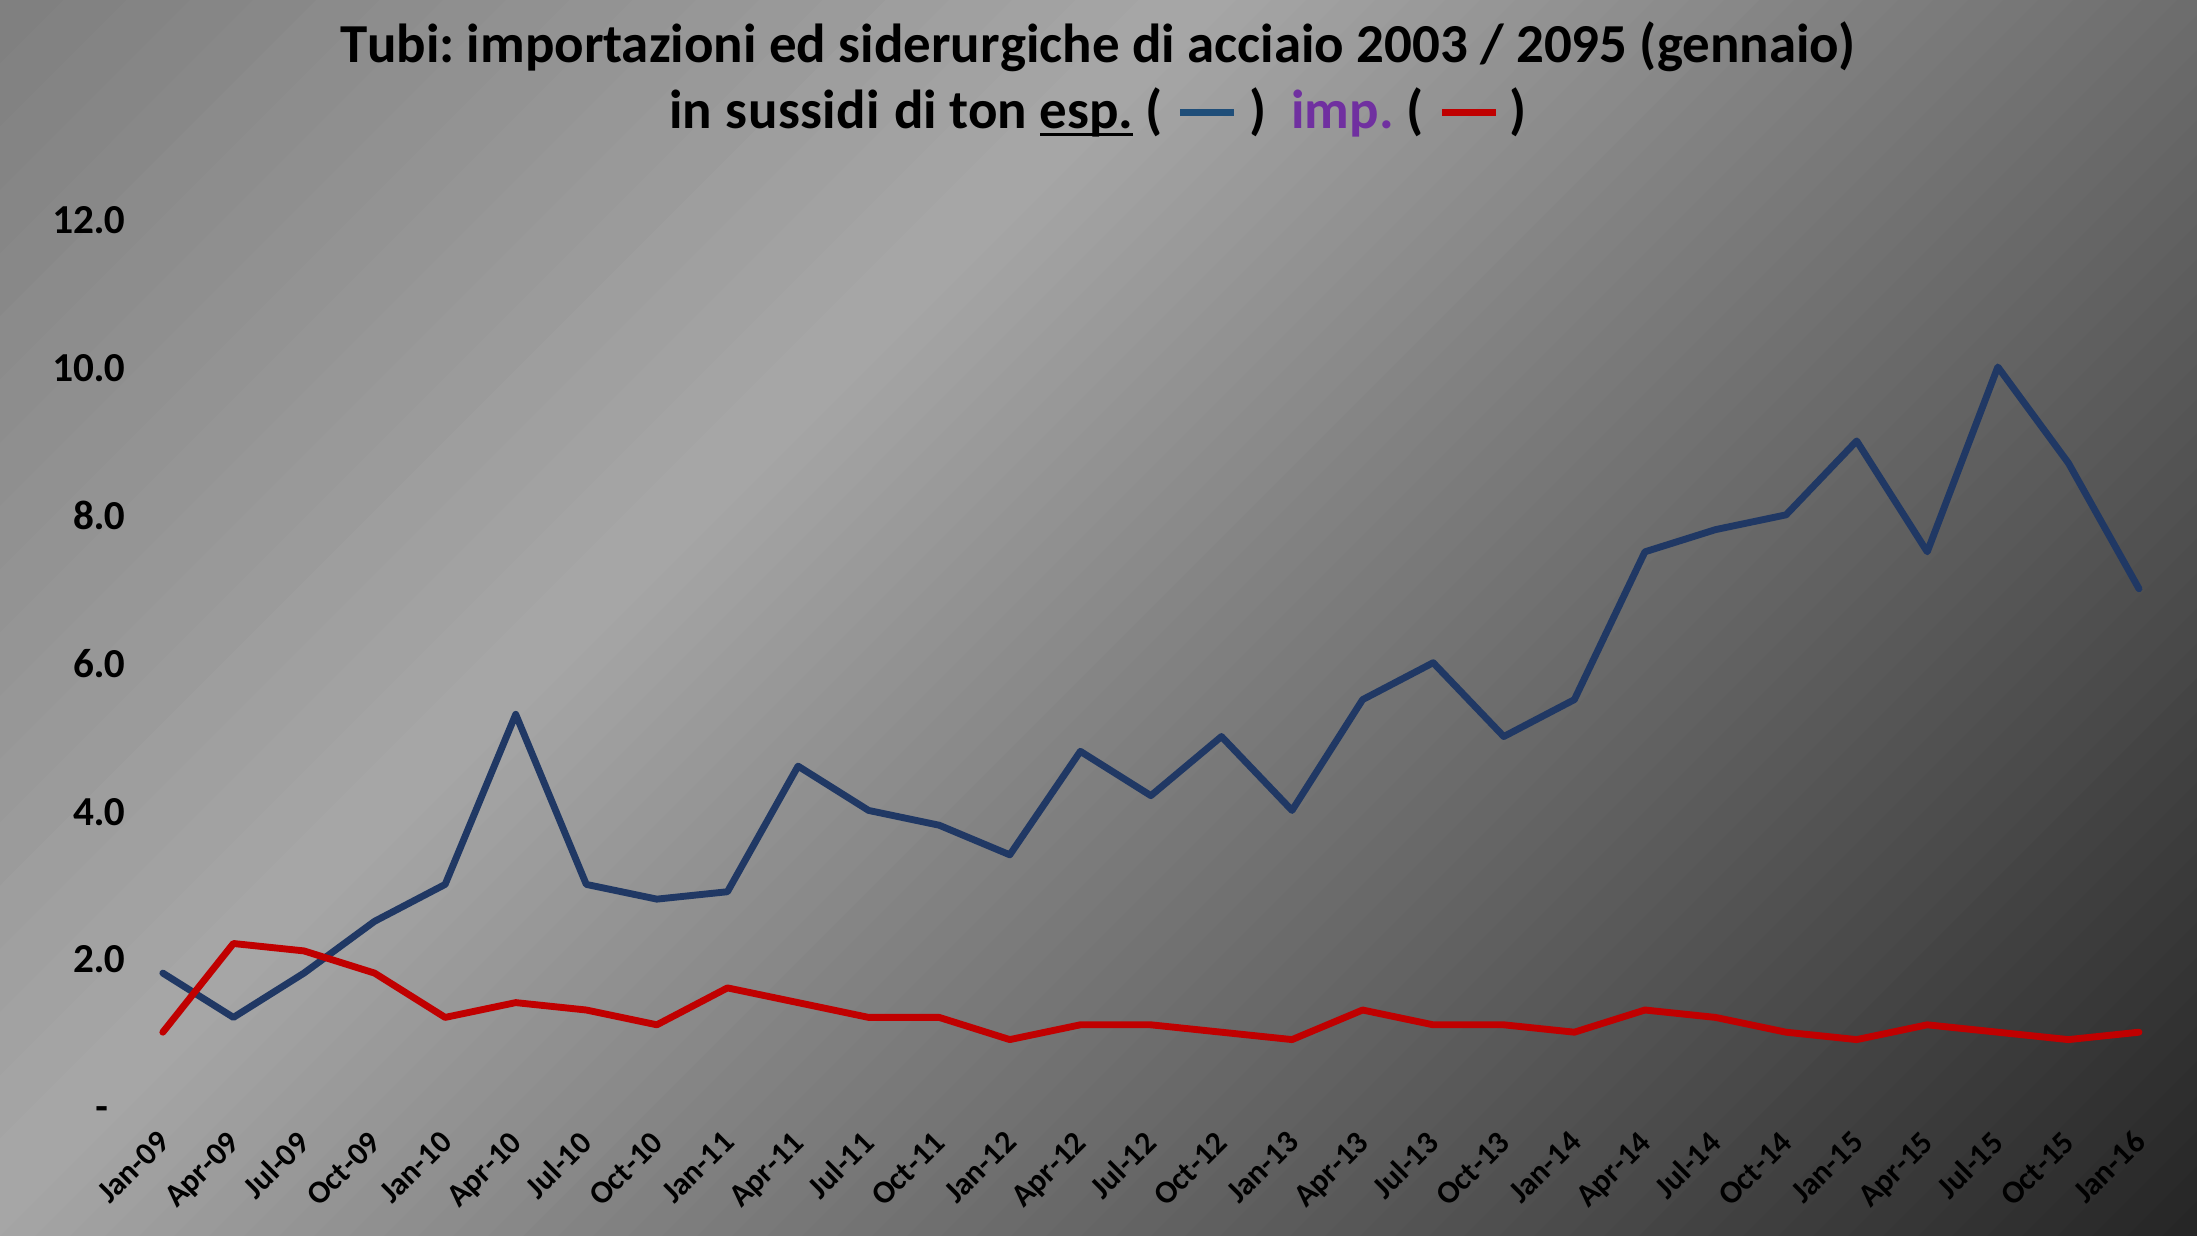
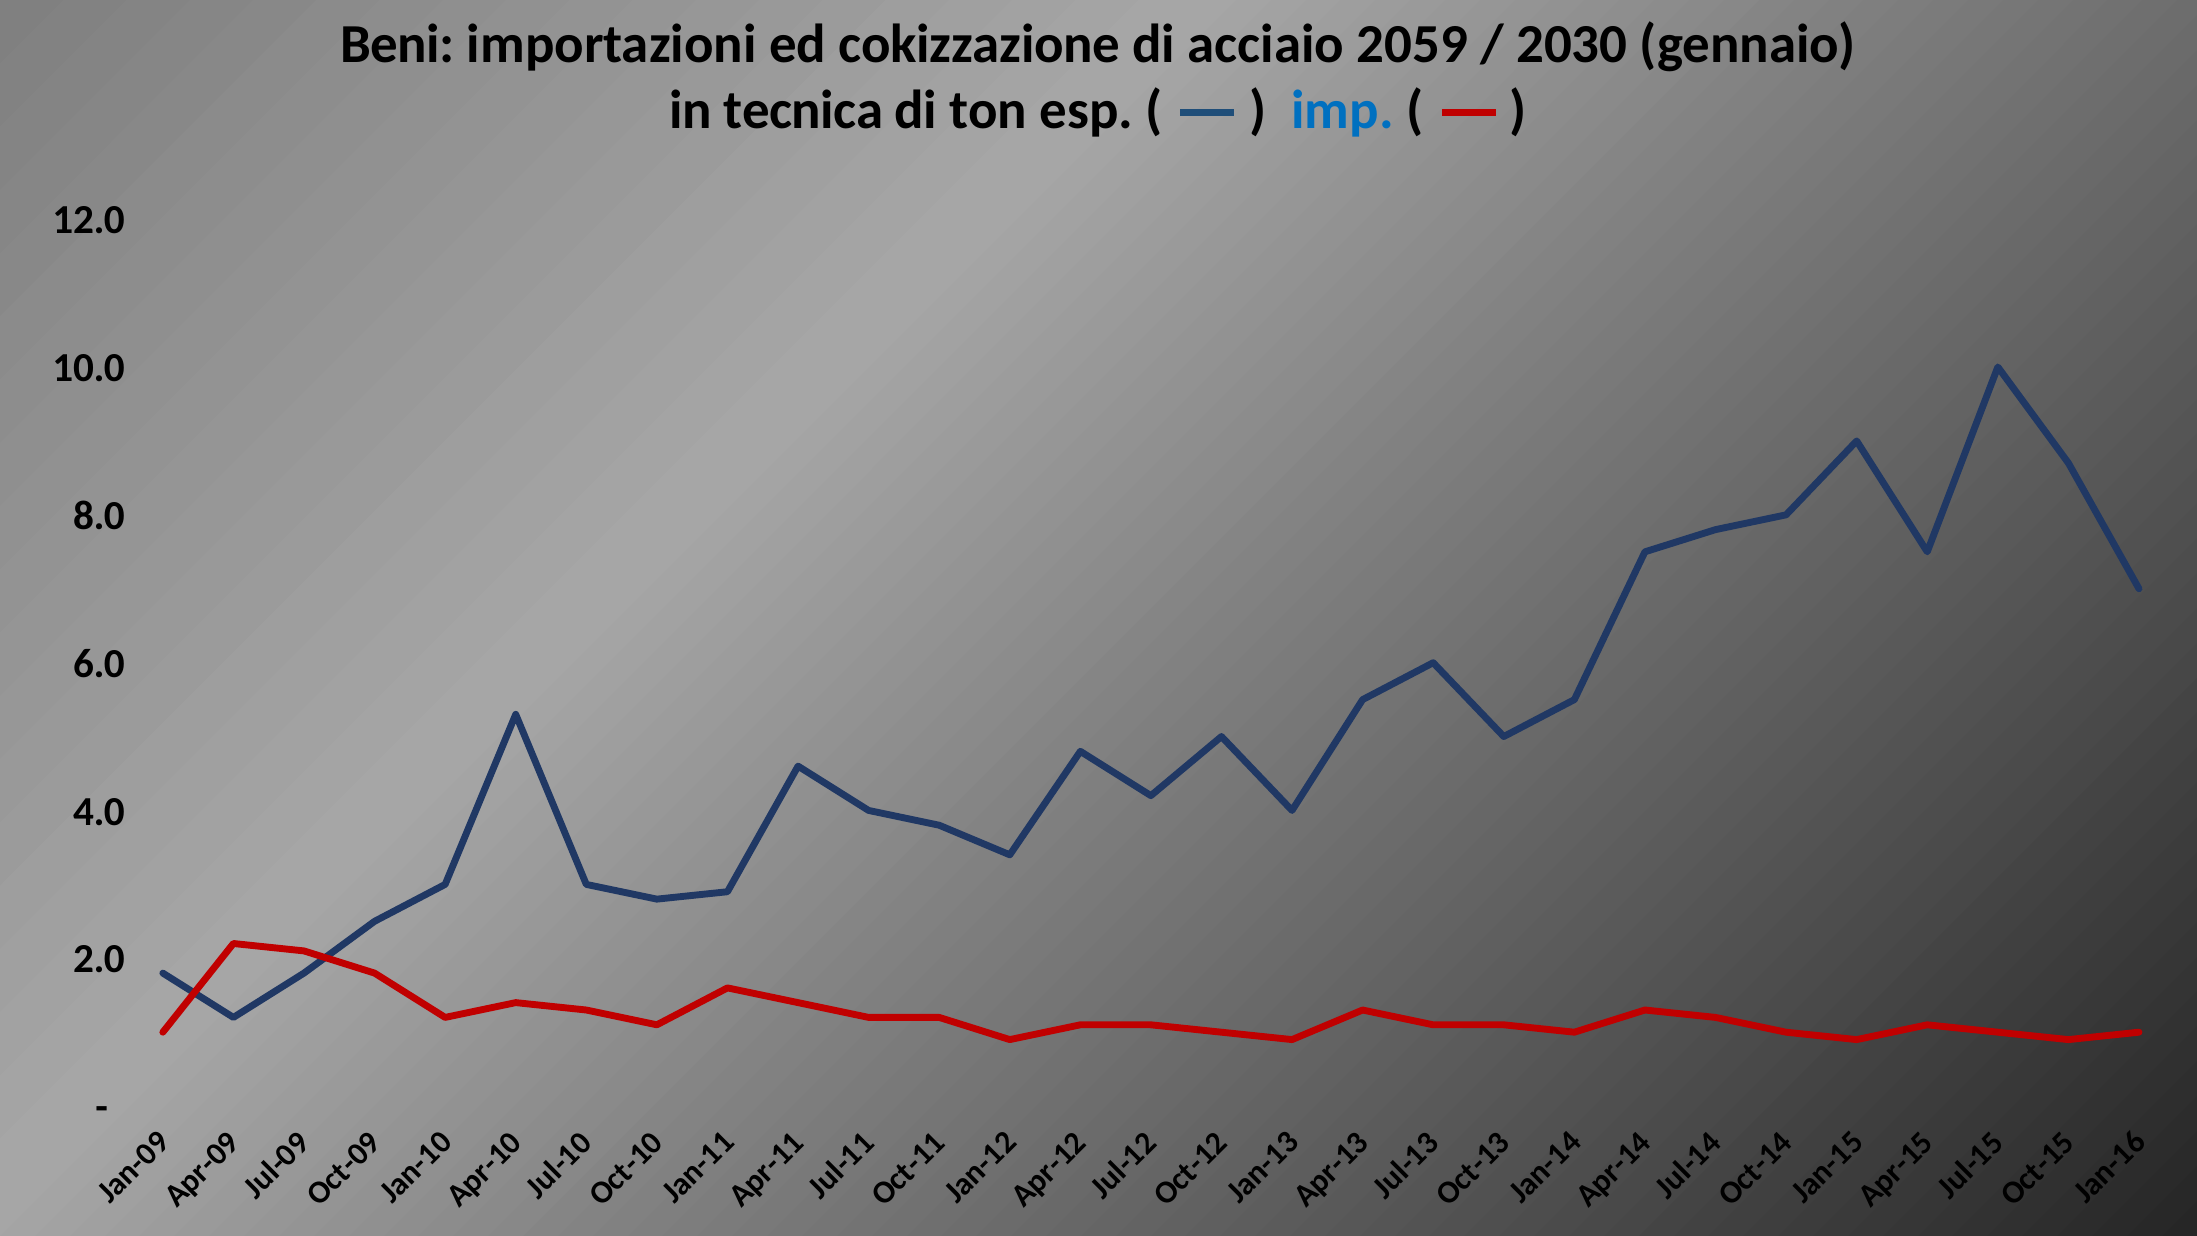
Tubi: Tubi -> Beni
siderurgiche: siderurgiche -> cokizzazione
2003: 2003 -> 2059
2095: 2095 -> 2030
sussidi: sussidi -> tecnica
esp underline: present -> none
imp colour: purple -> blue
